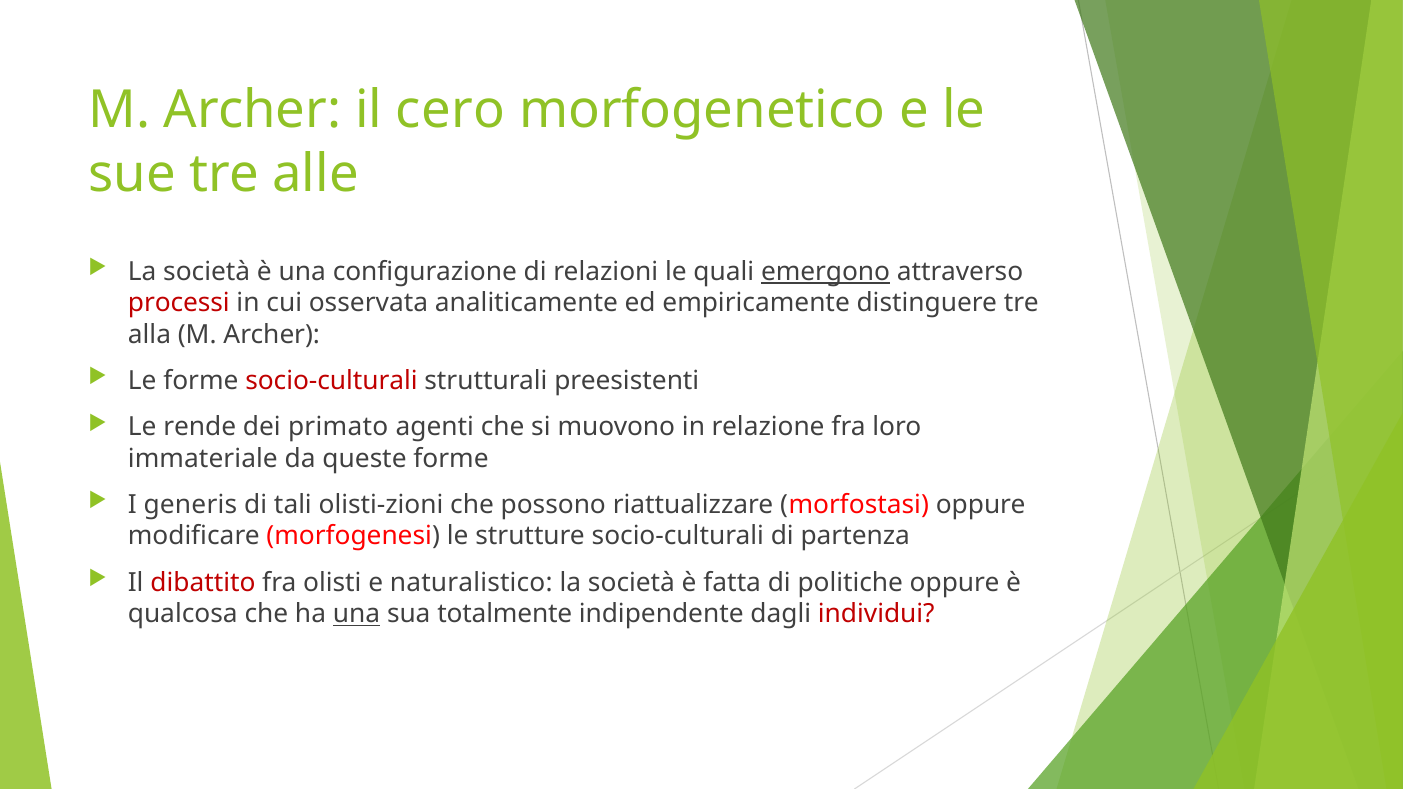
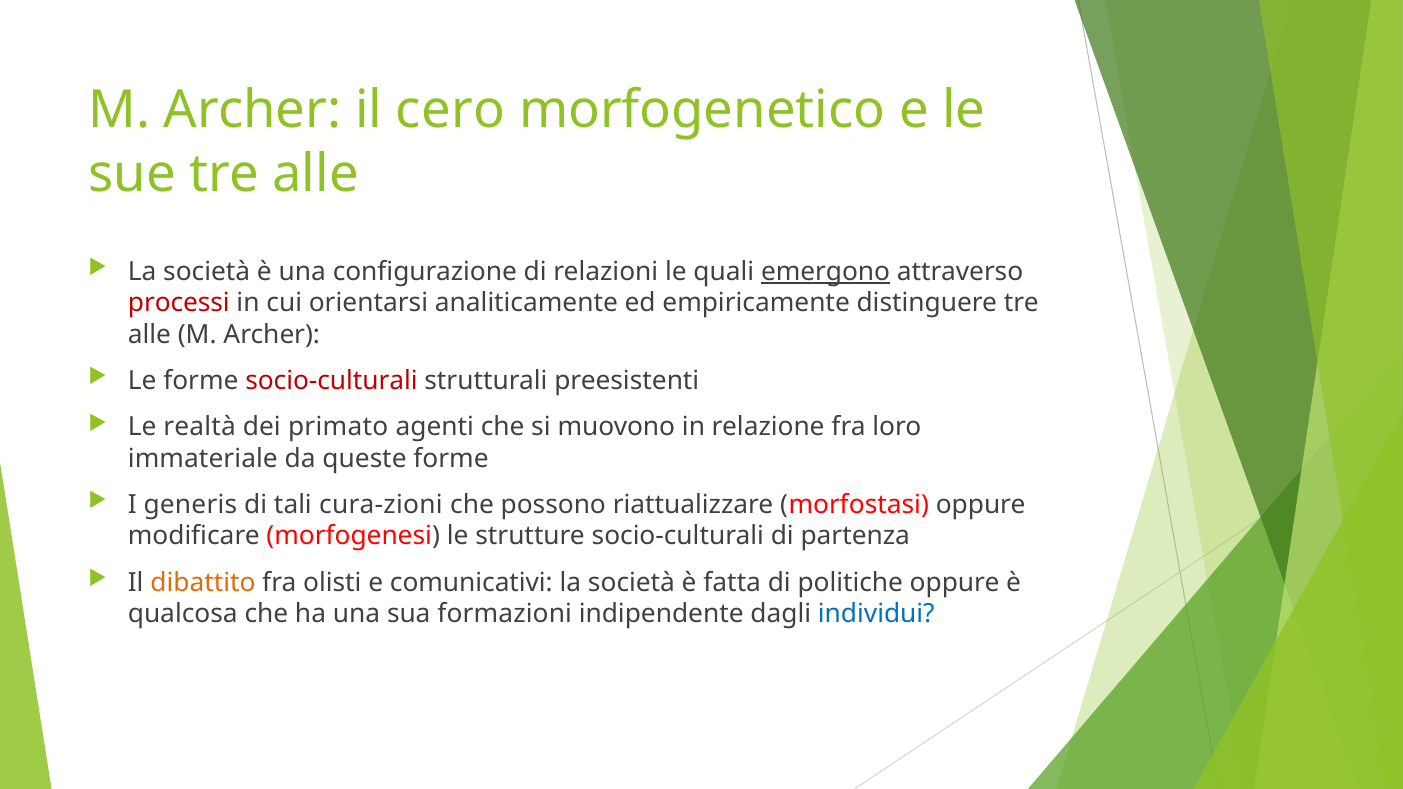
osservata: osservata -> orientarsi
alla at (149, 335): alla -> alle
rende: rende -> realtà
olisti-zioni: olisti-zioni -> cura-zioni
dibattito colour: red -> orange
naturalistico: naturalistico -> comunicativi
una at (357, 614) underline: present -> none
totalmente: totalmente -> formazioni
individui colour: red -> blue
